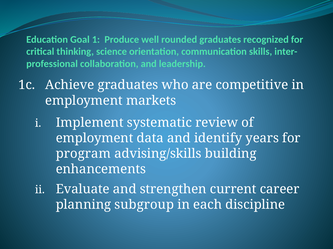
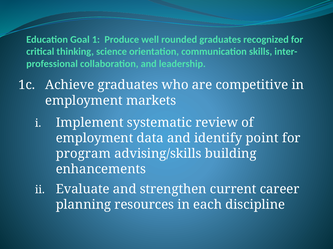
years: years -> point
subgroup: subgroup -> resources
